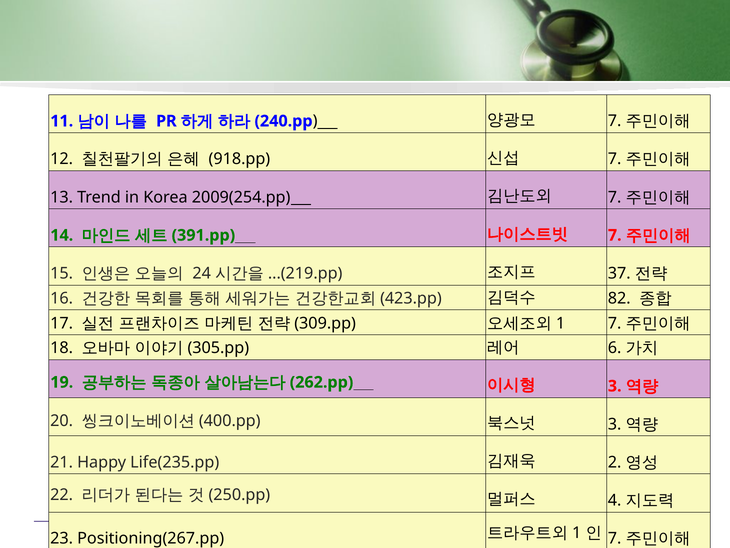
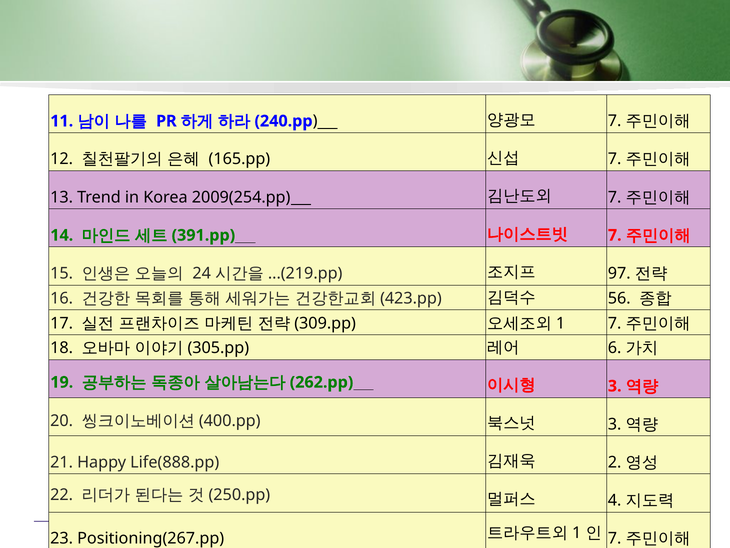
918.pp: 918.pp -> 165.pp
37: 37 -> 97
82: 82 -> 56
Life(235.pp: Life(235.pp -> Life(888.pp
